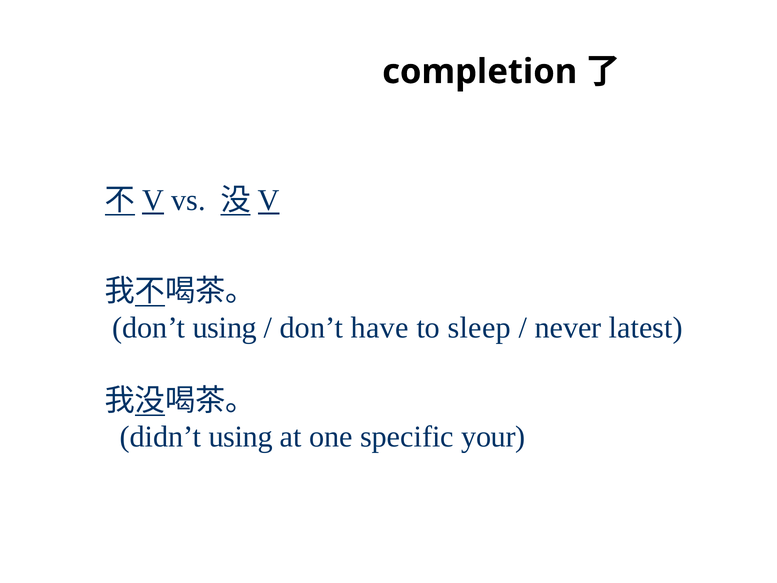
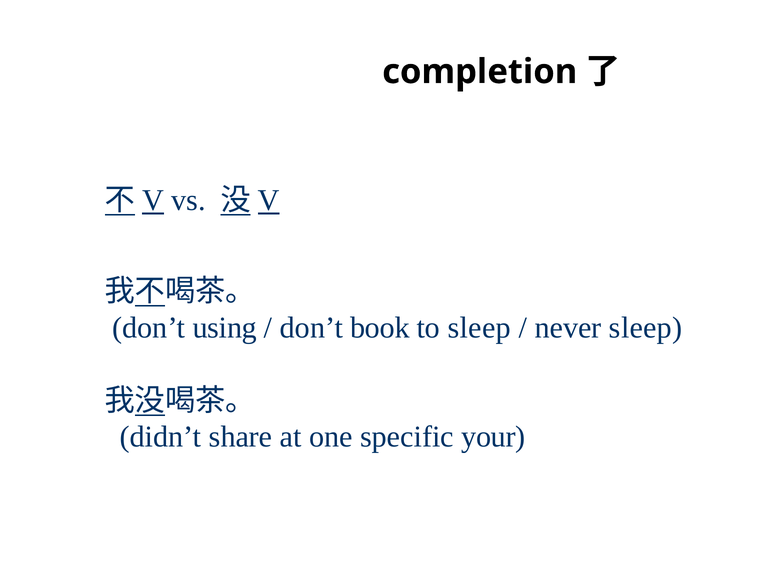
have: have -> book
never latest: latest -> sleep
didn’t using: using -> share
